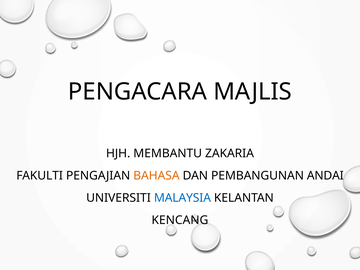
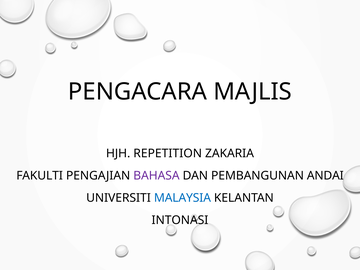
MEMBANTU: MEMBANTU -> REPETITION
BAHASA colour: orange -> purple
KENCANG: KENCANG -> INTONASI
